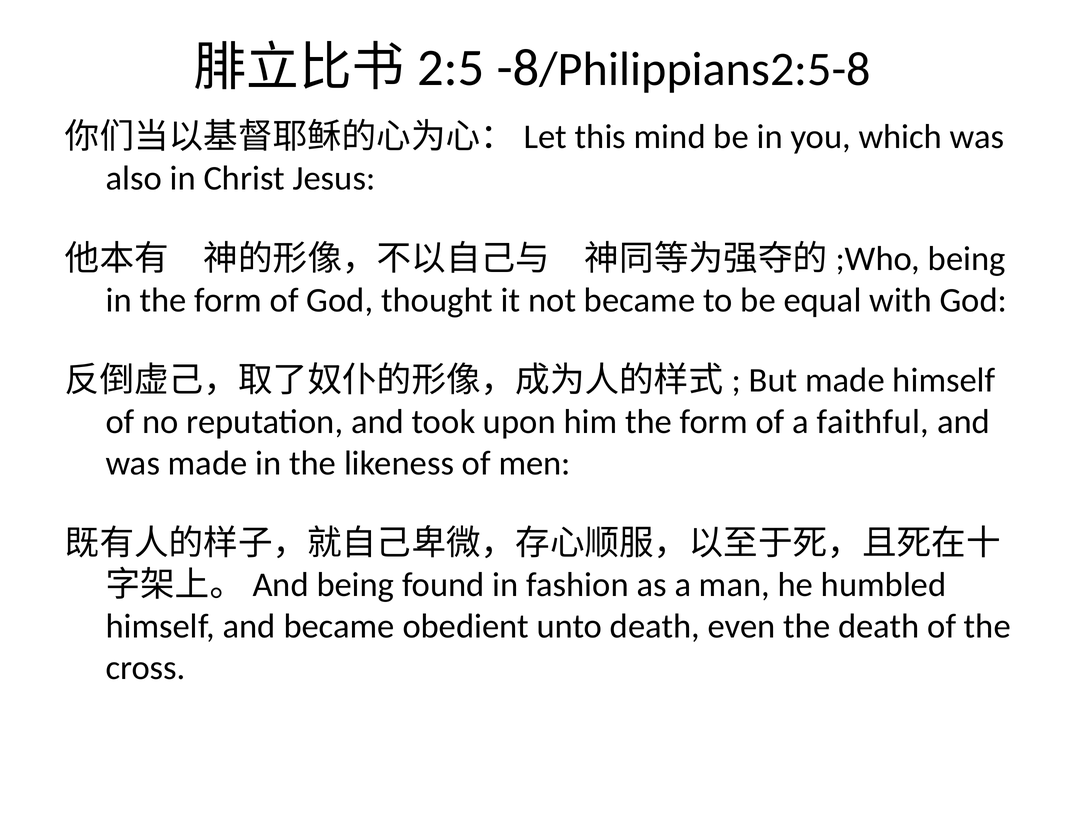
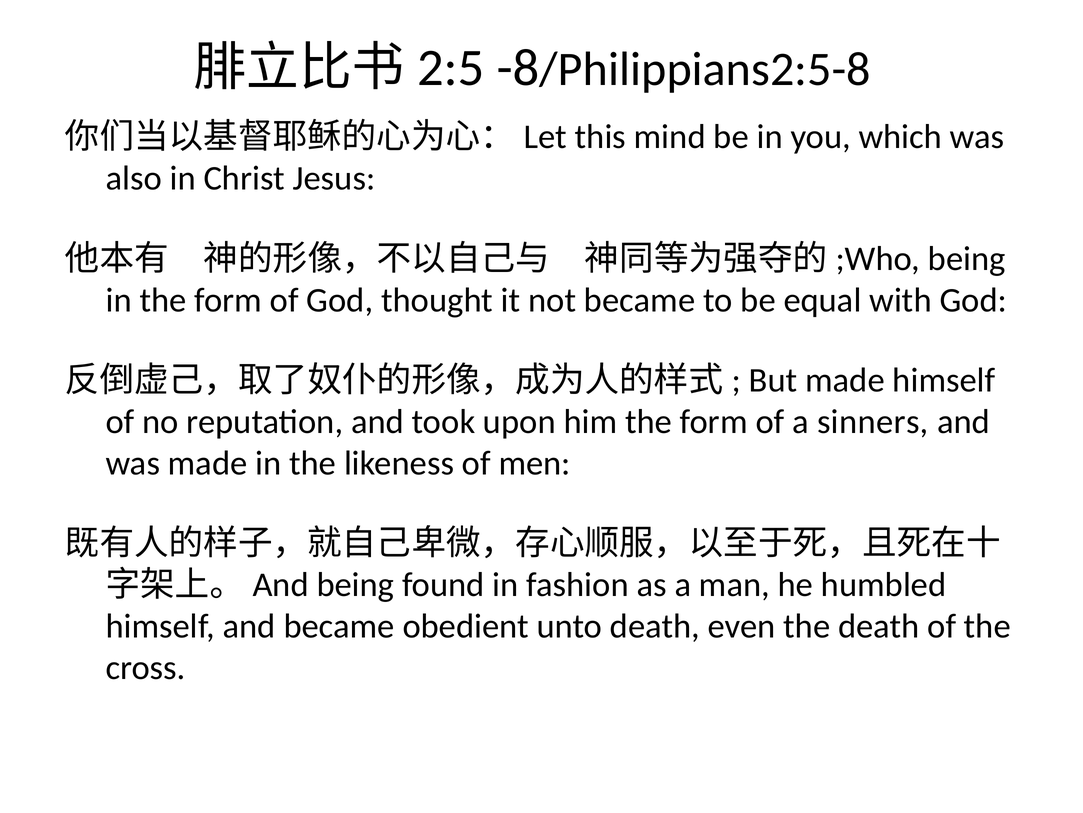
faithful: faithful -> sinners
